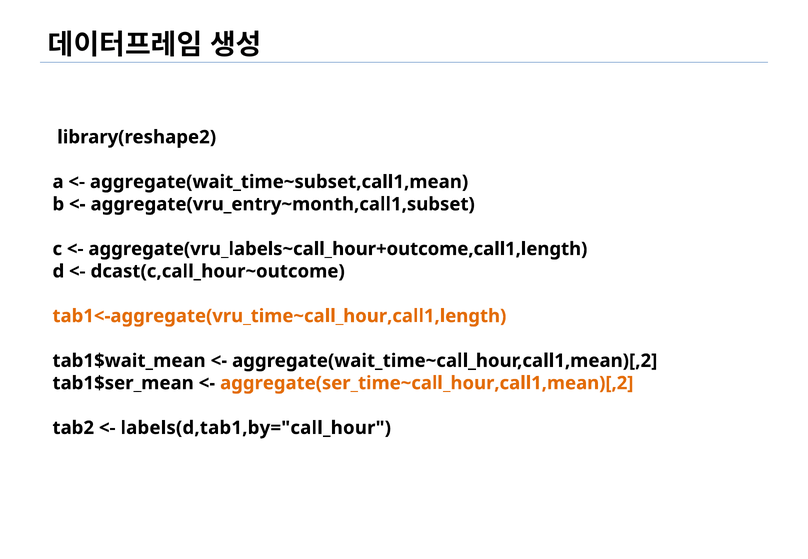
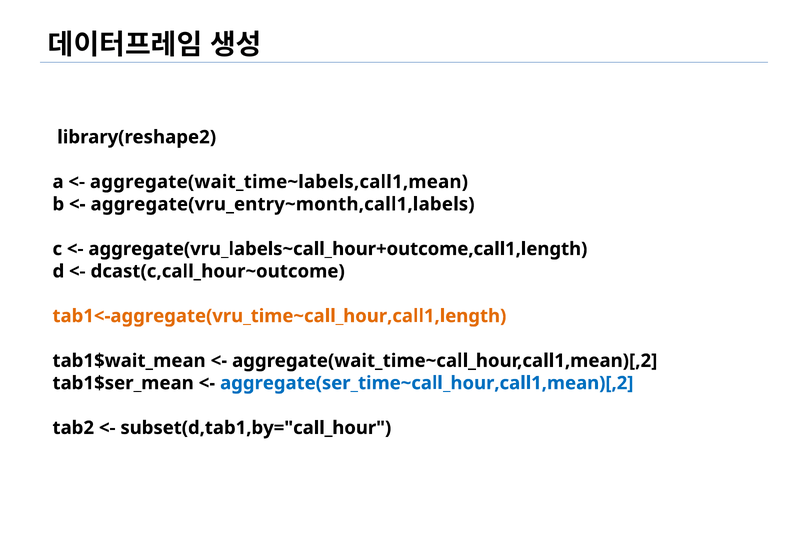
aggregate(wait_time~subset,call1,mean: aggregate(wait_time~subset,call1,mean -> aggregate(wait_time~labels,call1,mean
aggregate(vru_entry~month,call1,subset: aggregate(vru_entry~month,call1,subset -> aggregate(vru_entry~month,call1,labels
aggregate(ser_time~call_hour,call1,mean)[,2 colour: orange -> blue
labels(d,tab1,by="call_hour: labels(d,tab1,by="call_hour -> subset(d,tab1,by="call_hour
